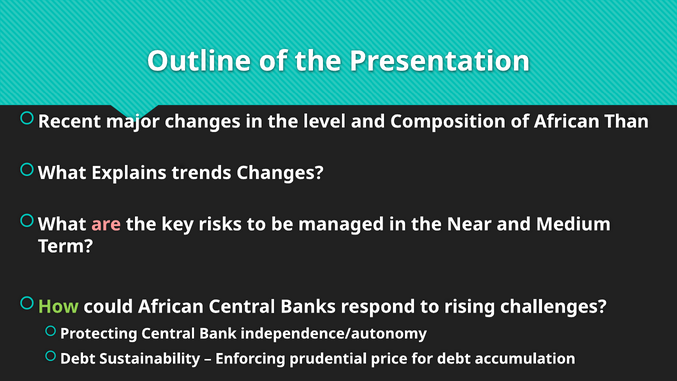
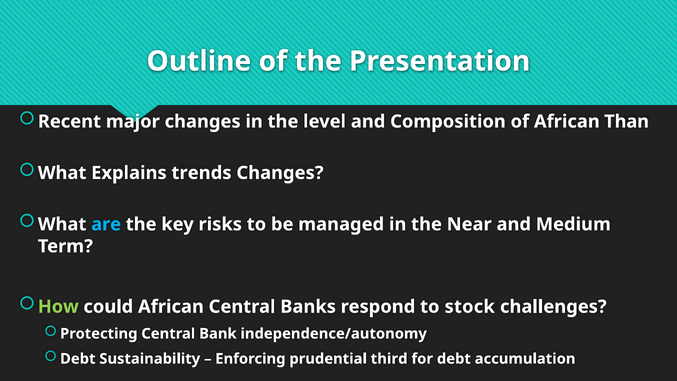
are colour: pink -> light blue
rising: rising -> stock
price: price -> third
